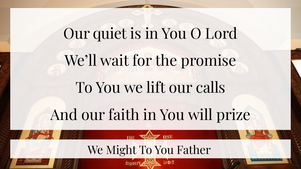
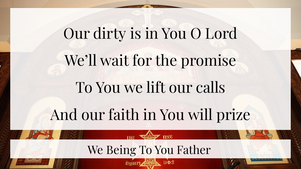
quiet: quiet -> dirty
Might: Might -> Being
